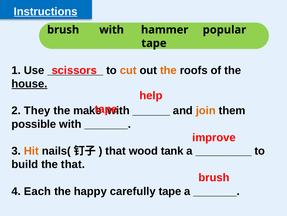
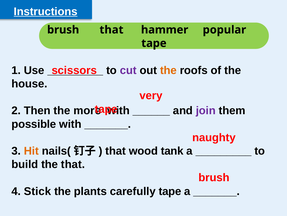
brush with: with -> that
cut colour: orange -> purple
house underline: present -> none
help: help -> very
They: They -> Then
make: make -> more
join colour: orange -> purple
improve: improve -> naughty
Each: Each -> Stick
happy: happy -> plants
